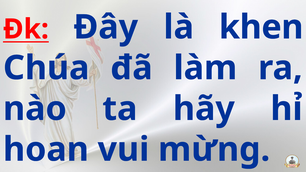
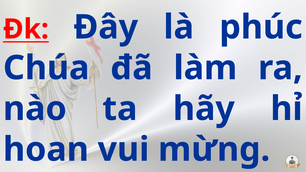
khen: khen -> phúc
